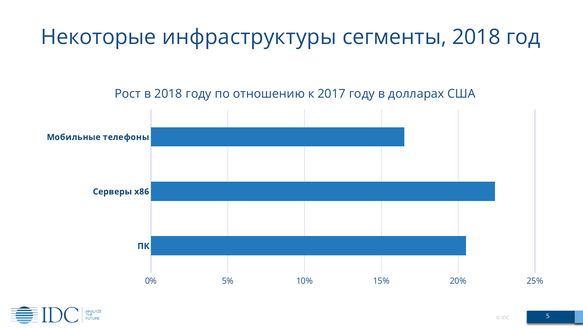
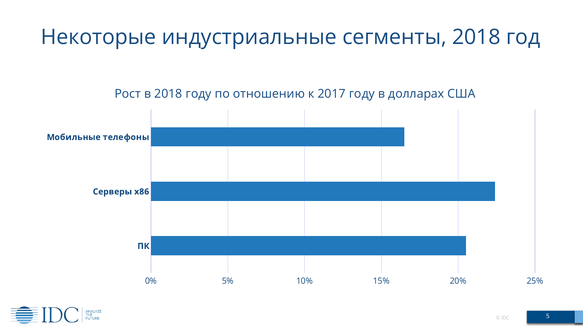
инфраструктуры: инфраструктуры -> индустриальные
